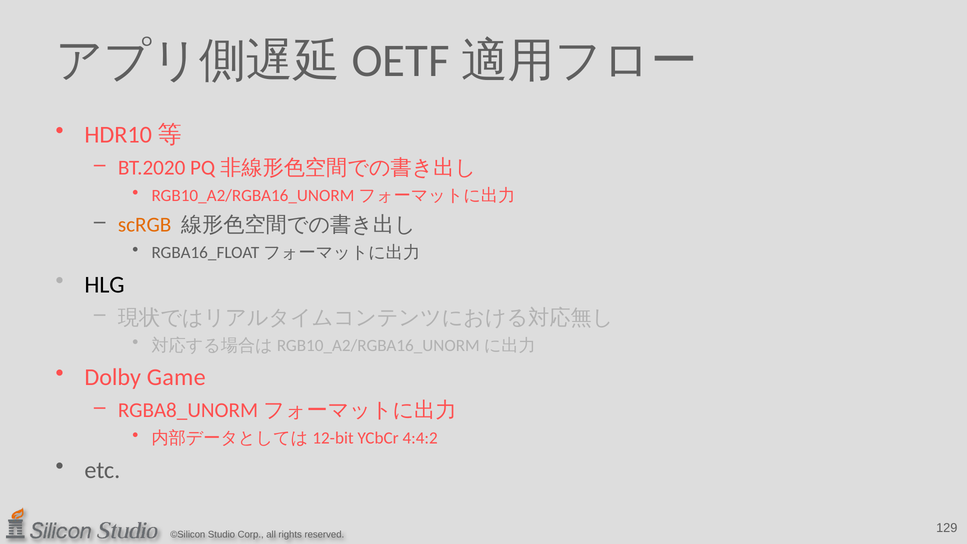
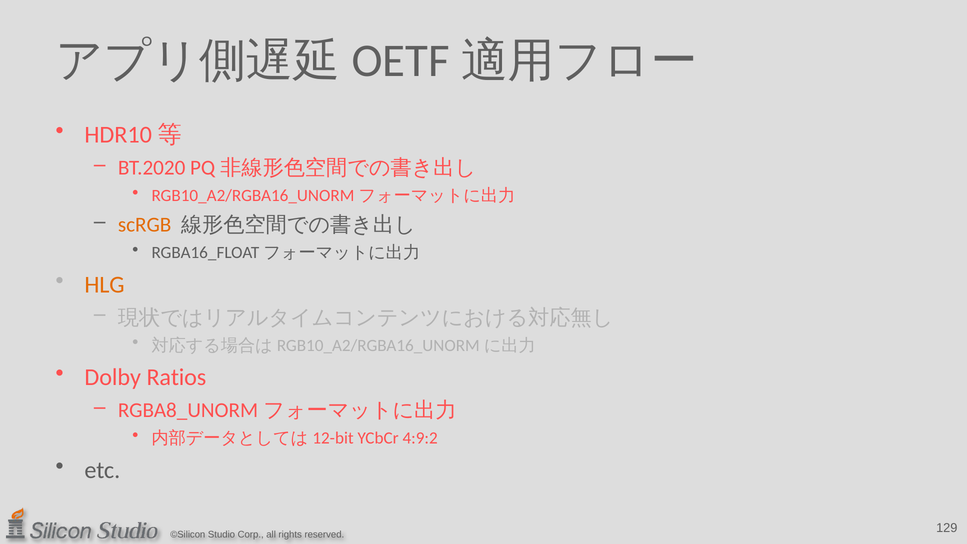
HLG colour: black -> orange
Game: Game -> Ratios
4:4:2: 4:4:2 -> 4:9:2
